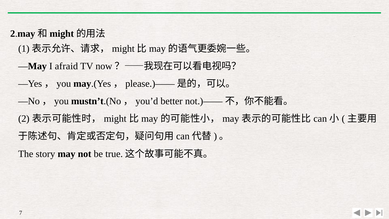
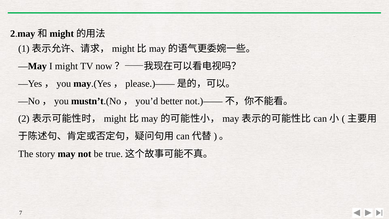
I afraid: afraid -> might
